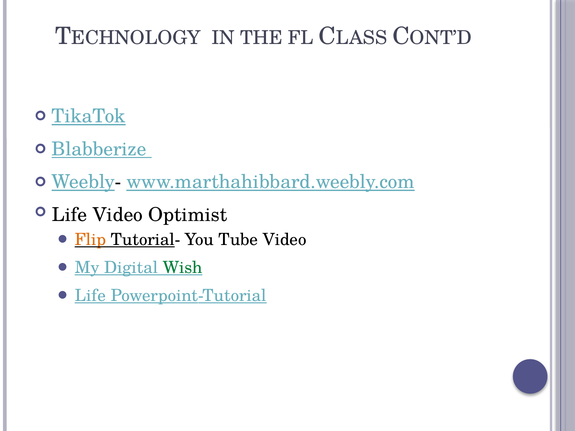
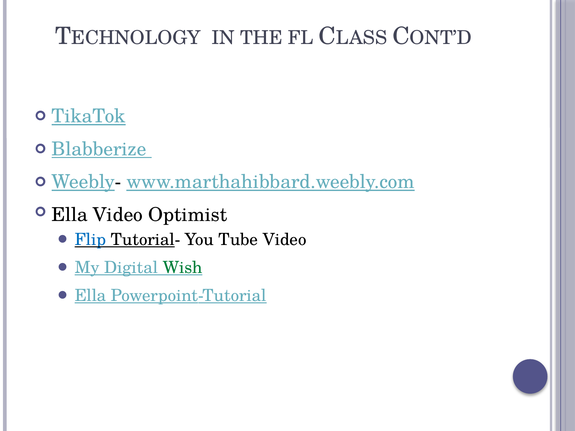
Life at (69, 215): Life -> Ella
Flip colour: orange -> blue
Life at (90, 296): Life -> Ella
